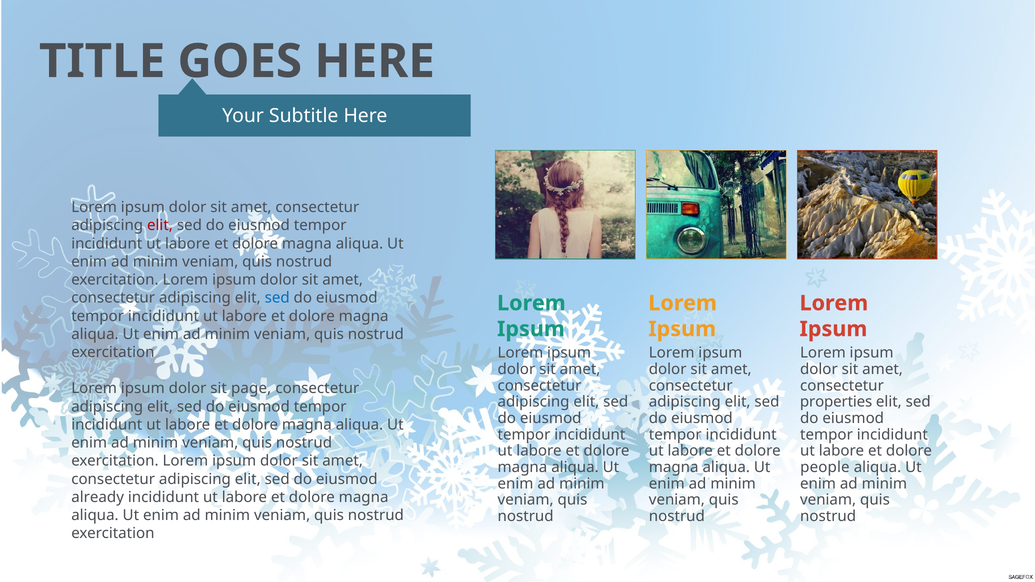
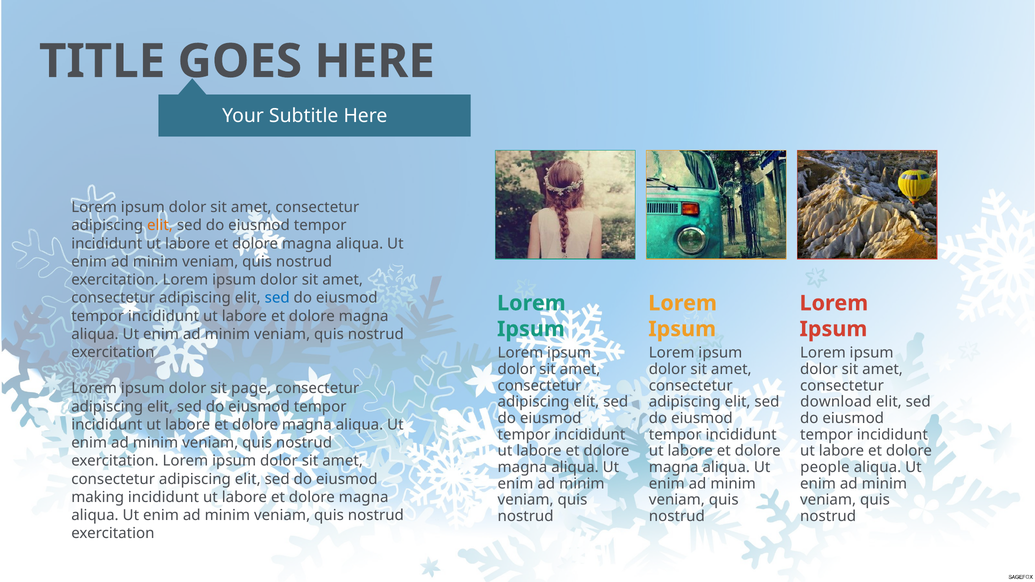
elit at (160, 226) colour: red -> orange
properties: properties -> download
already: already -> making
